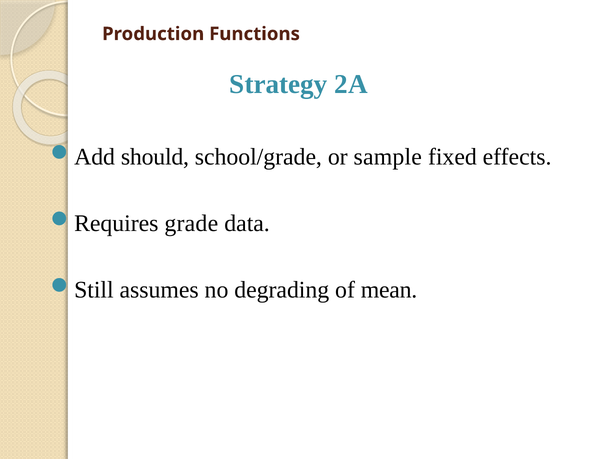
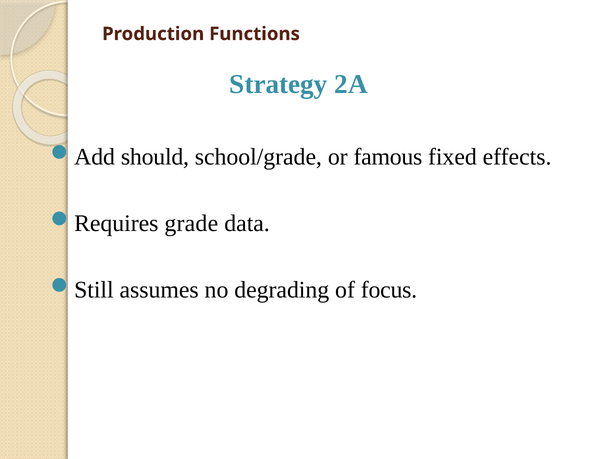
sample: sample -> famous
mean: mean -> focus
